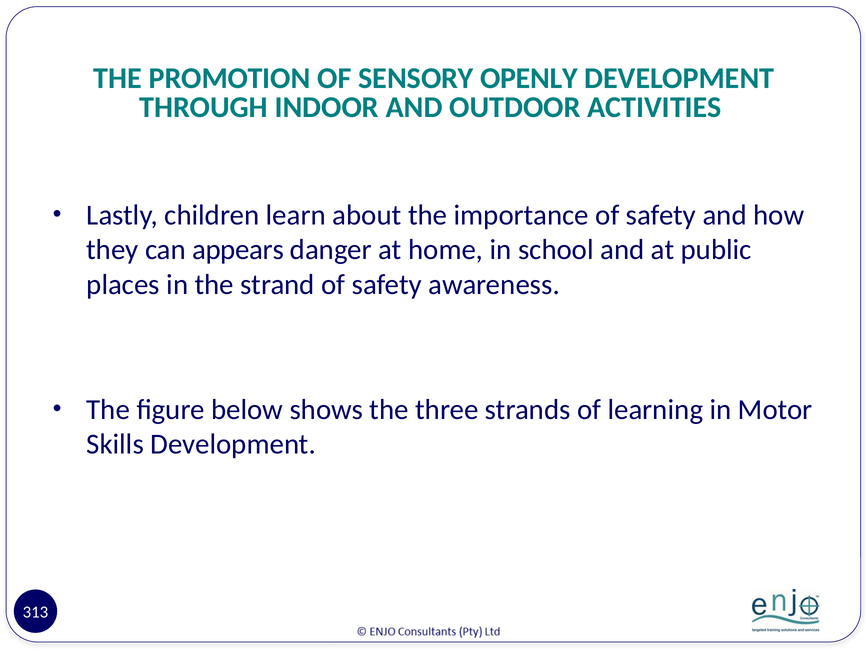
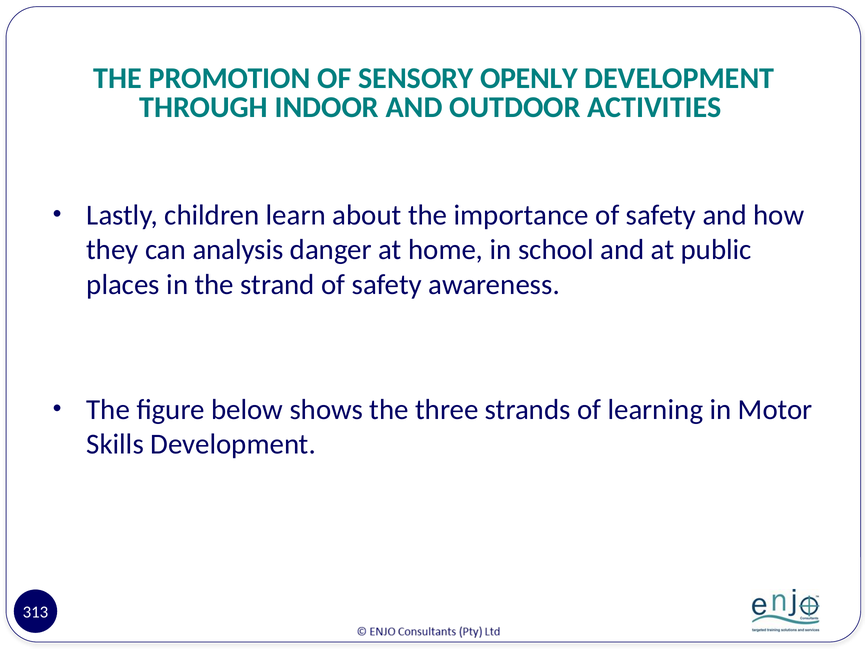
appears: appears -> analysis
